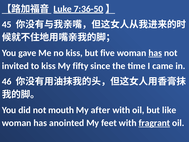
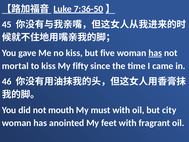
invited: invited -> mortal
after: after -> must
like: like -> city
fragrant underline: present -> none
